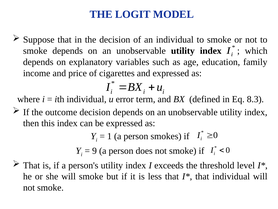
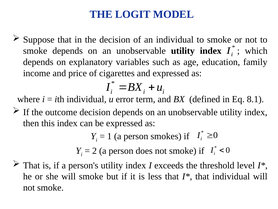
8.3: 8.3 -> 8.1
9: 9 -> 2
